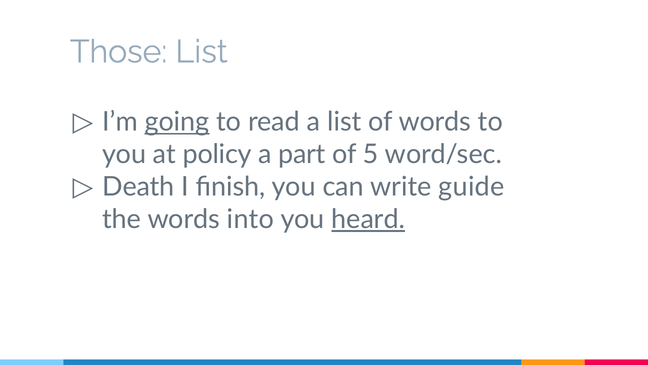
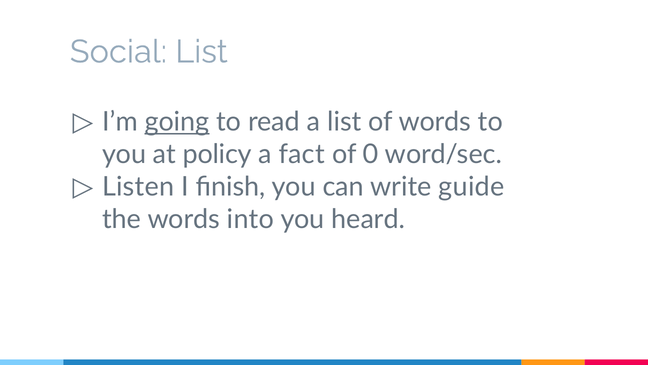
Those: Those -> Social
part: part -> fact
5: 5 -> 0
Death: Death -> Listen
heard underline: present -> none
